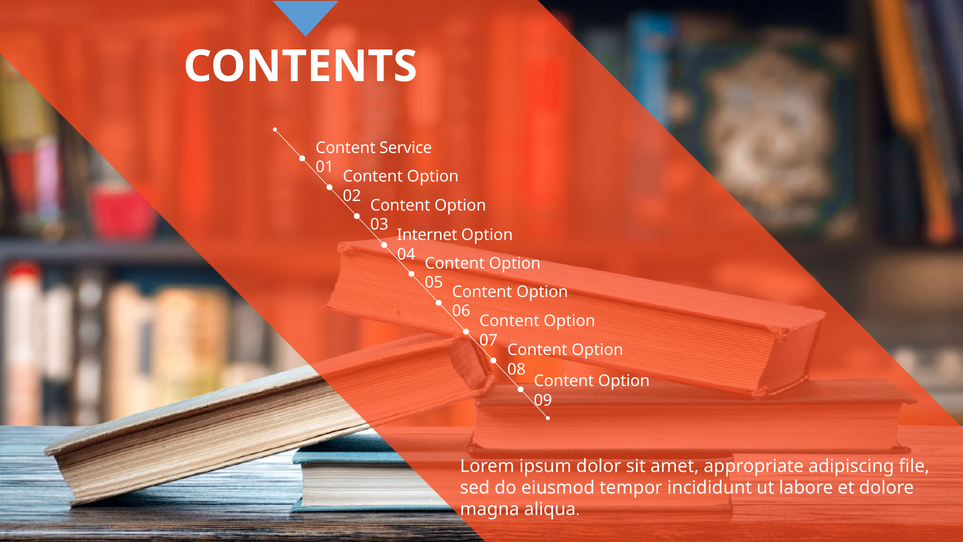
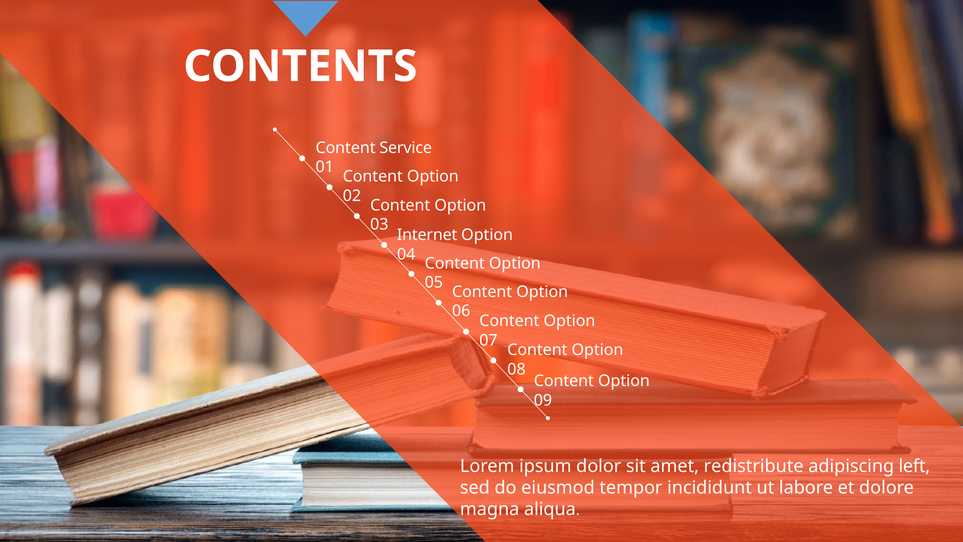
appropriate: appropriate -> redistribute
file: file -> left
